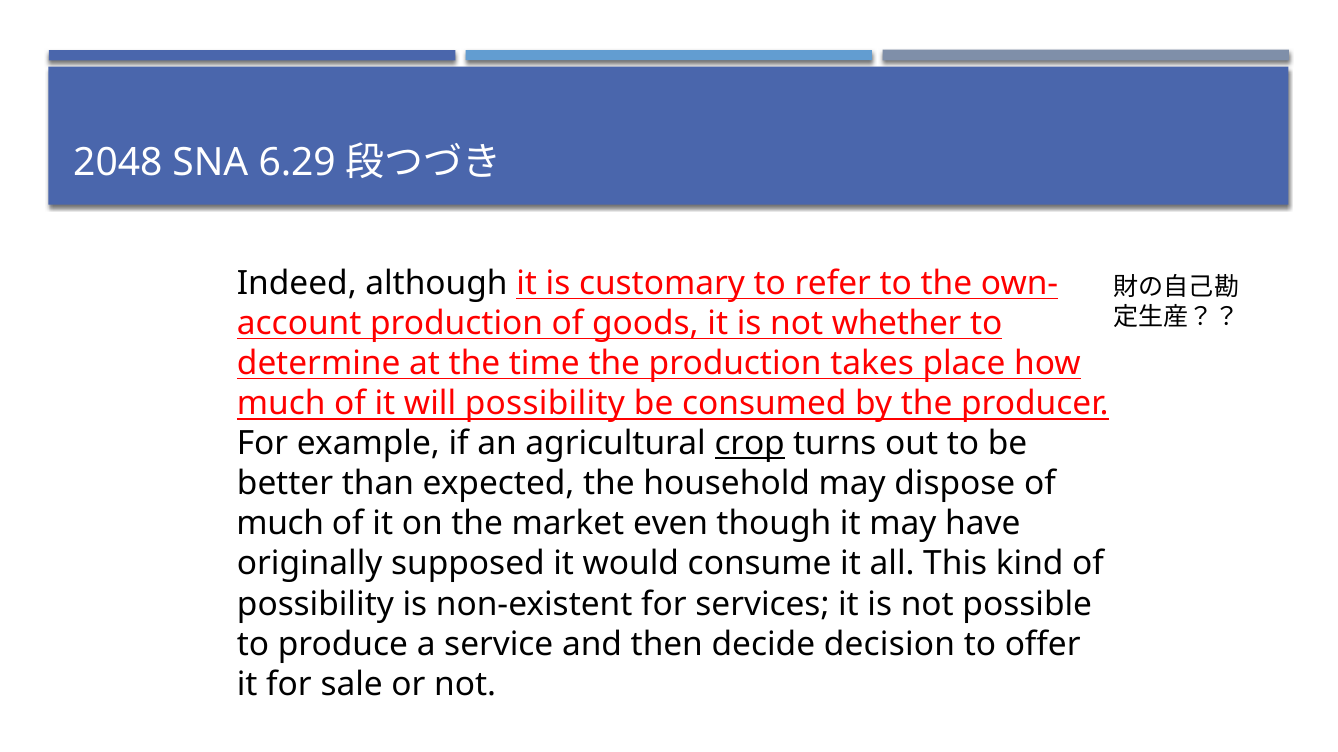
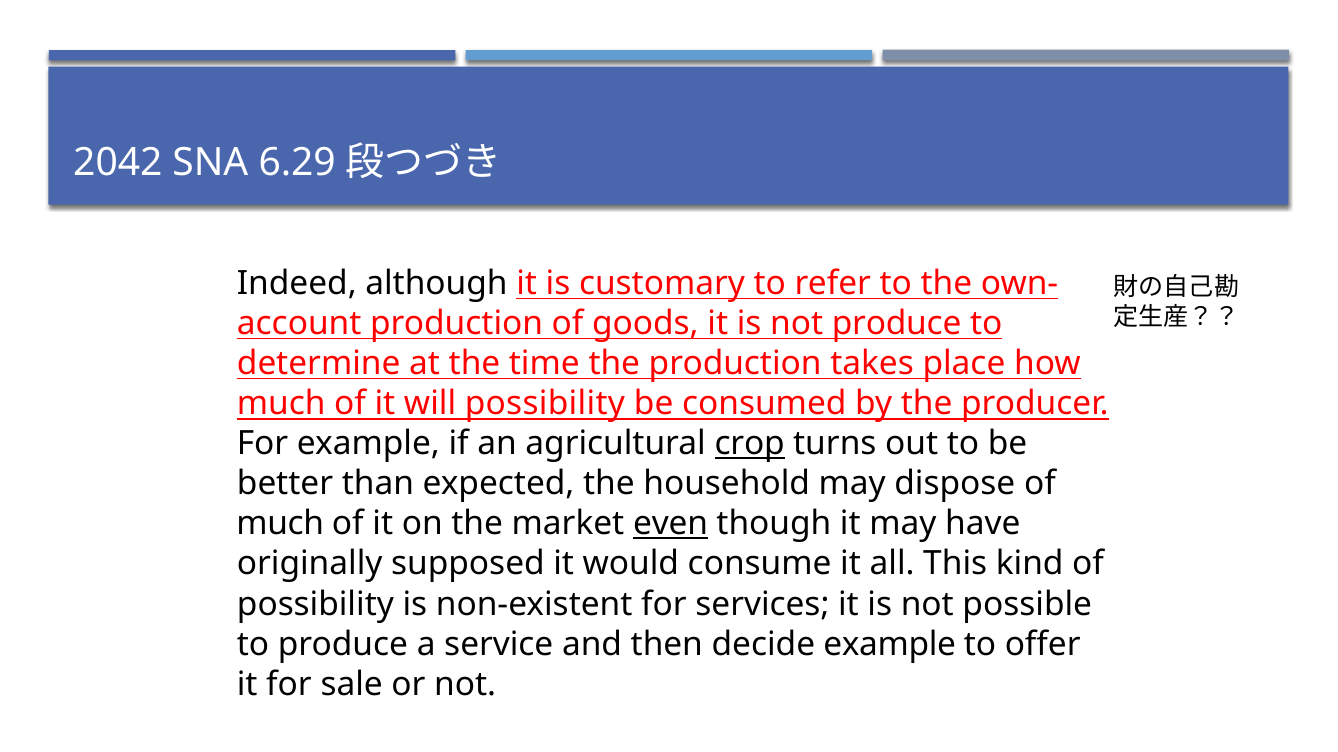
2048: 2048 -> 2042
not whether: whether -> produce
even underline: none -> present
decide decision: decision -> example
